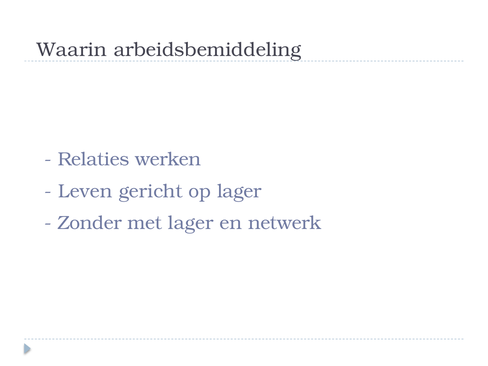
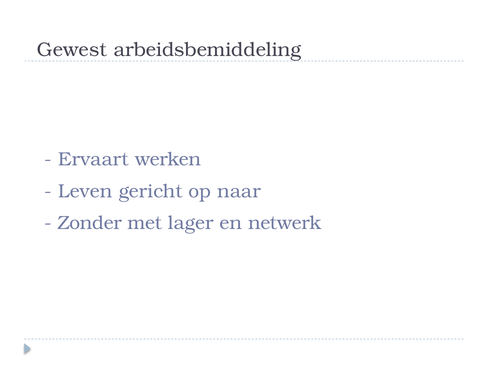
Waarin: Waarin -> Gewest
Relaties: Relaties -> Ervaart
op lager: lager -> naar
